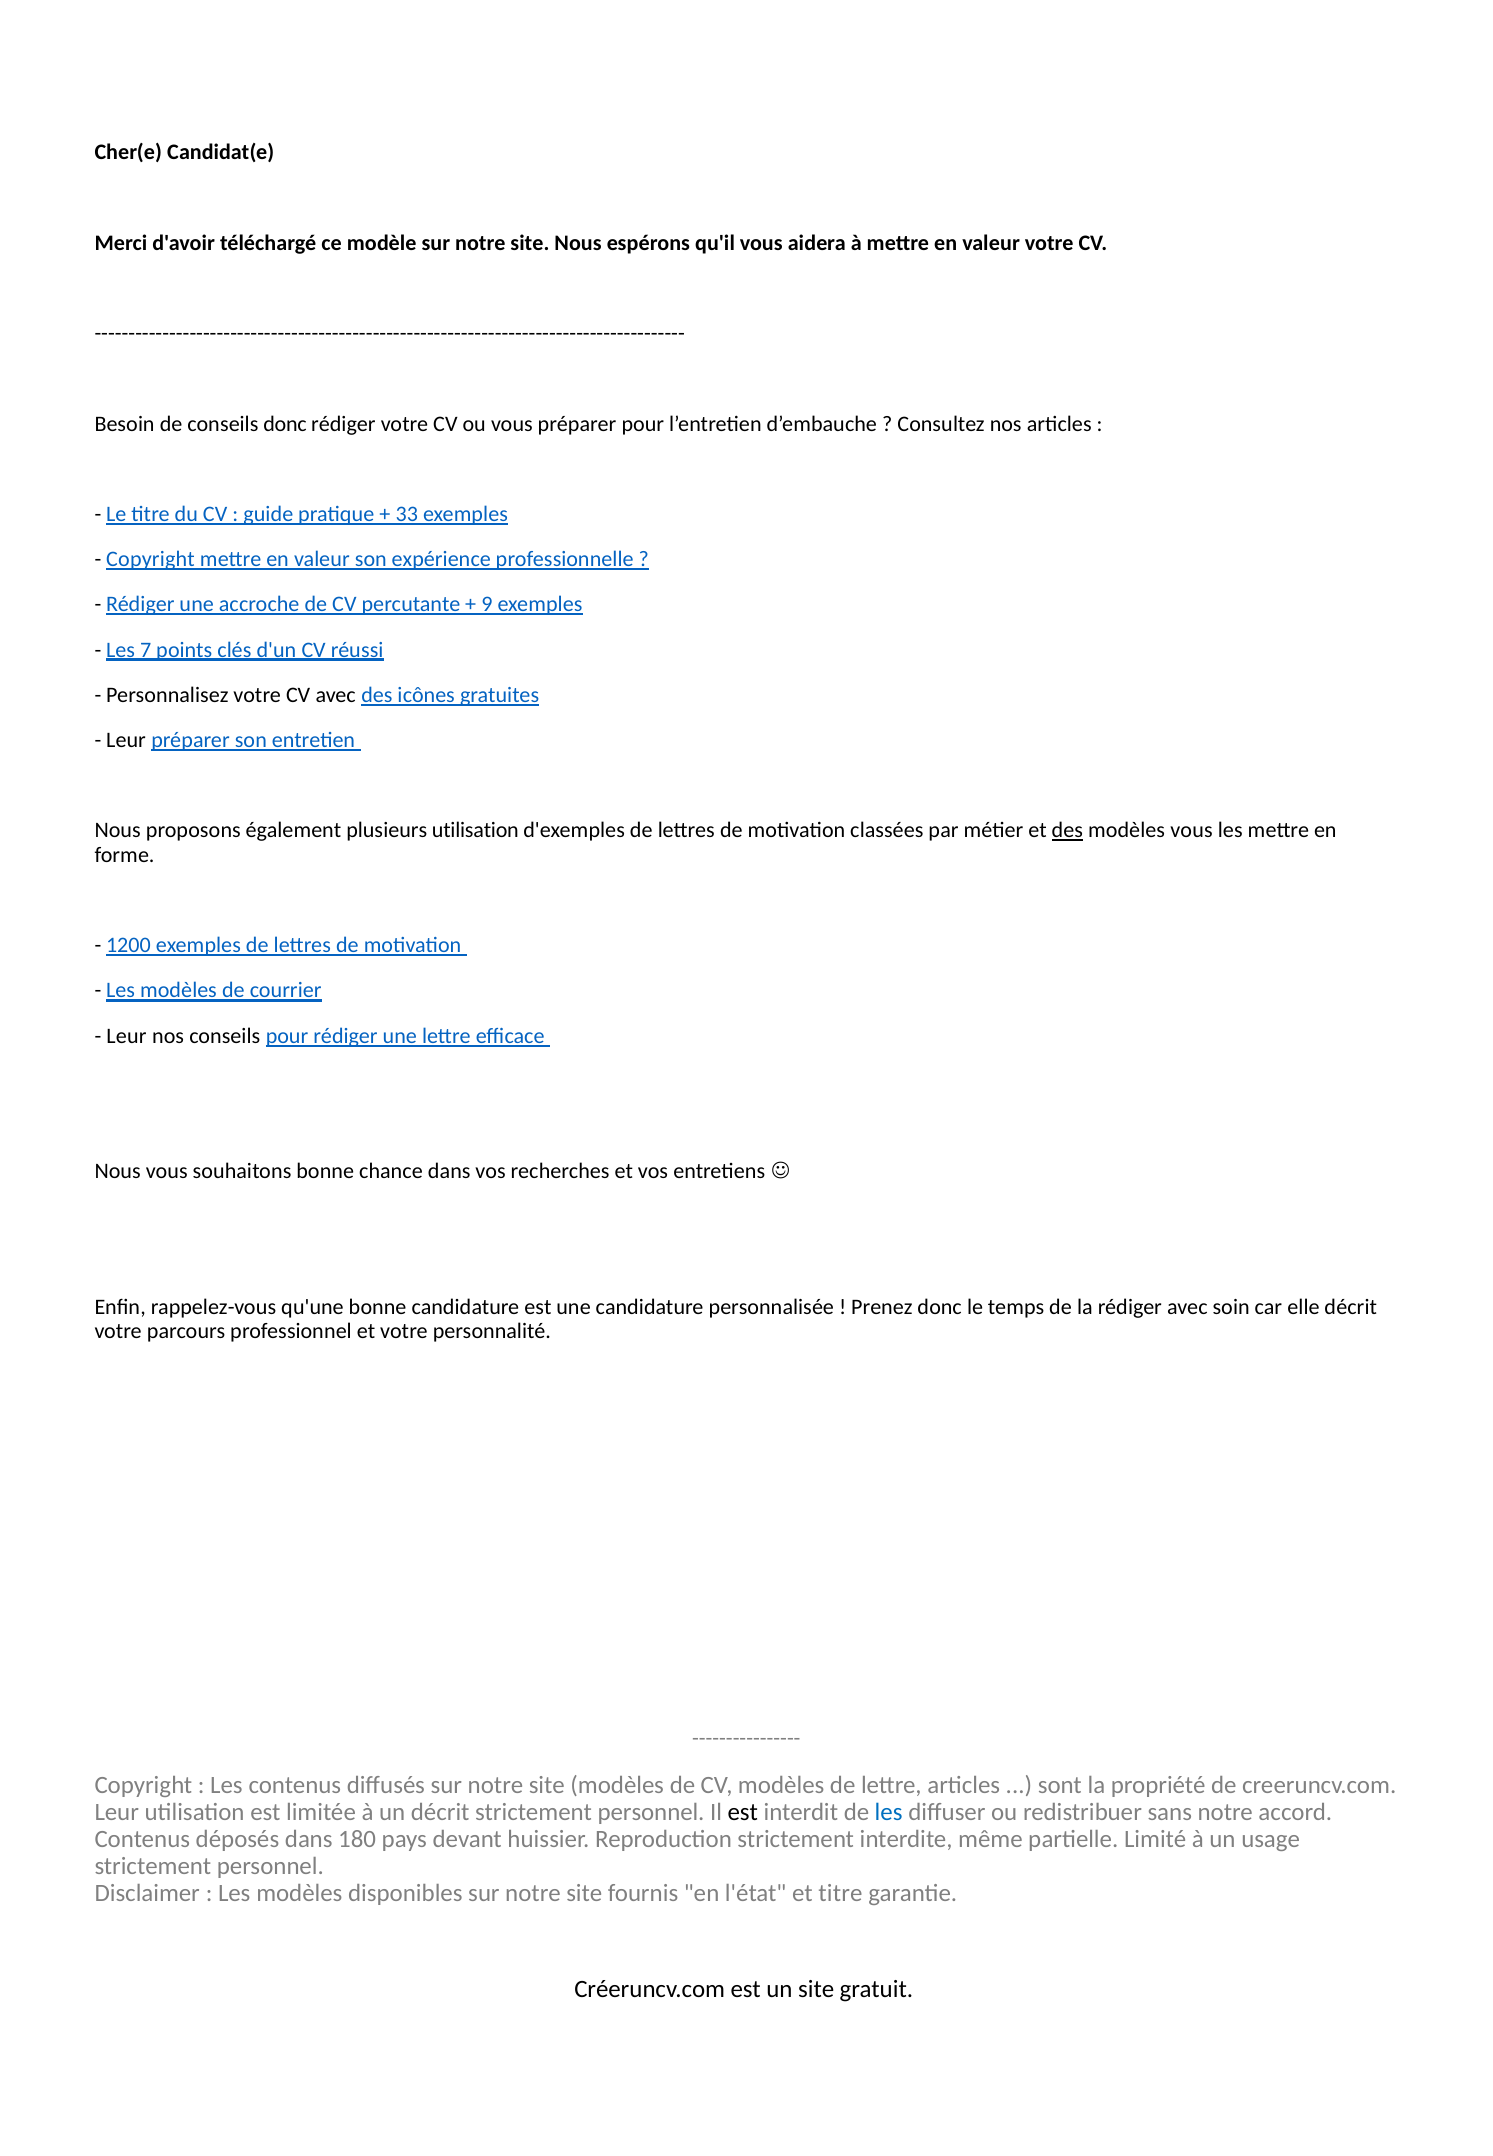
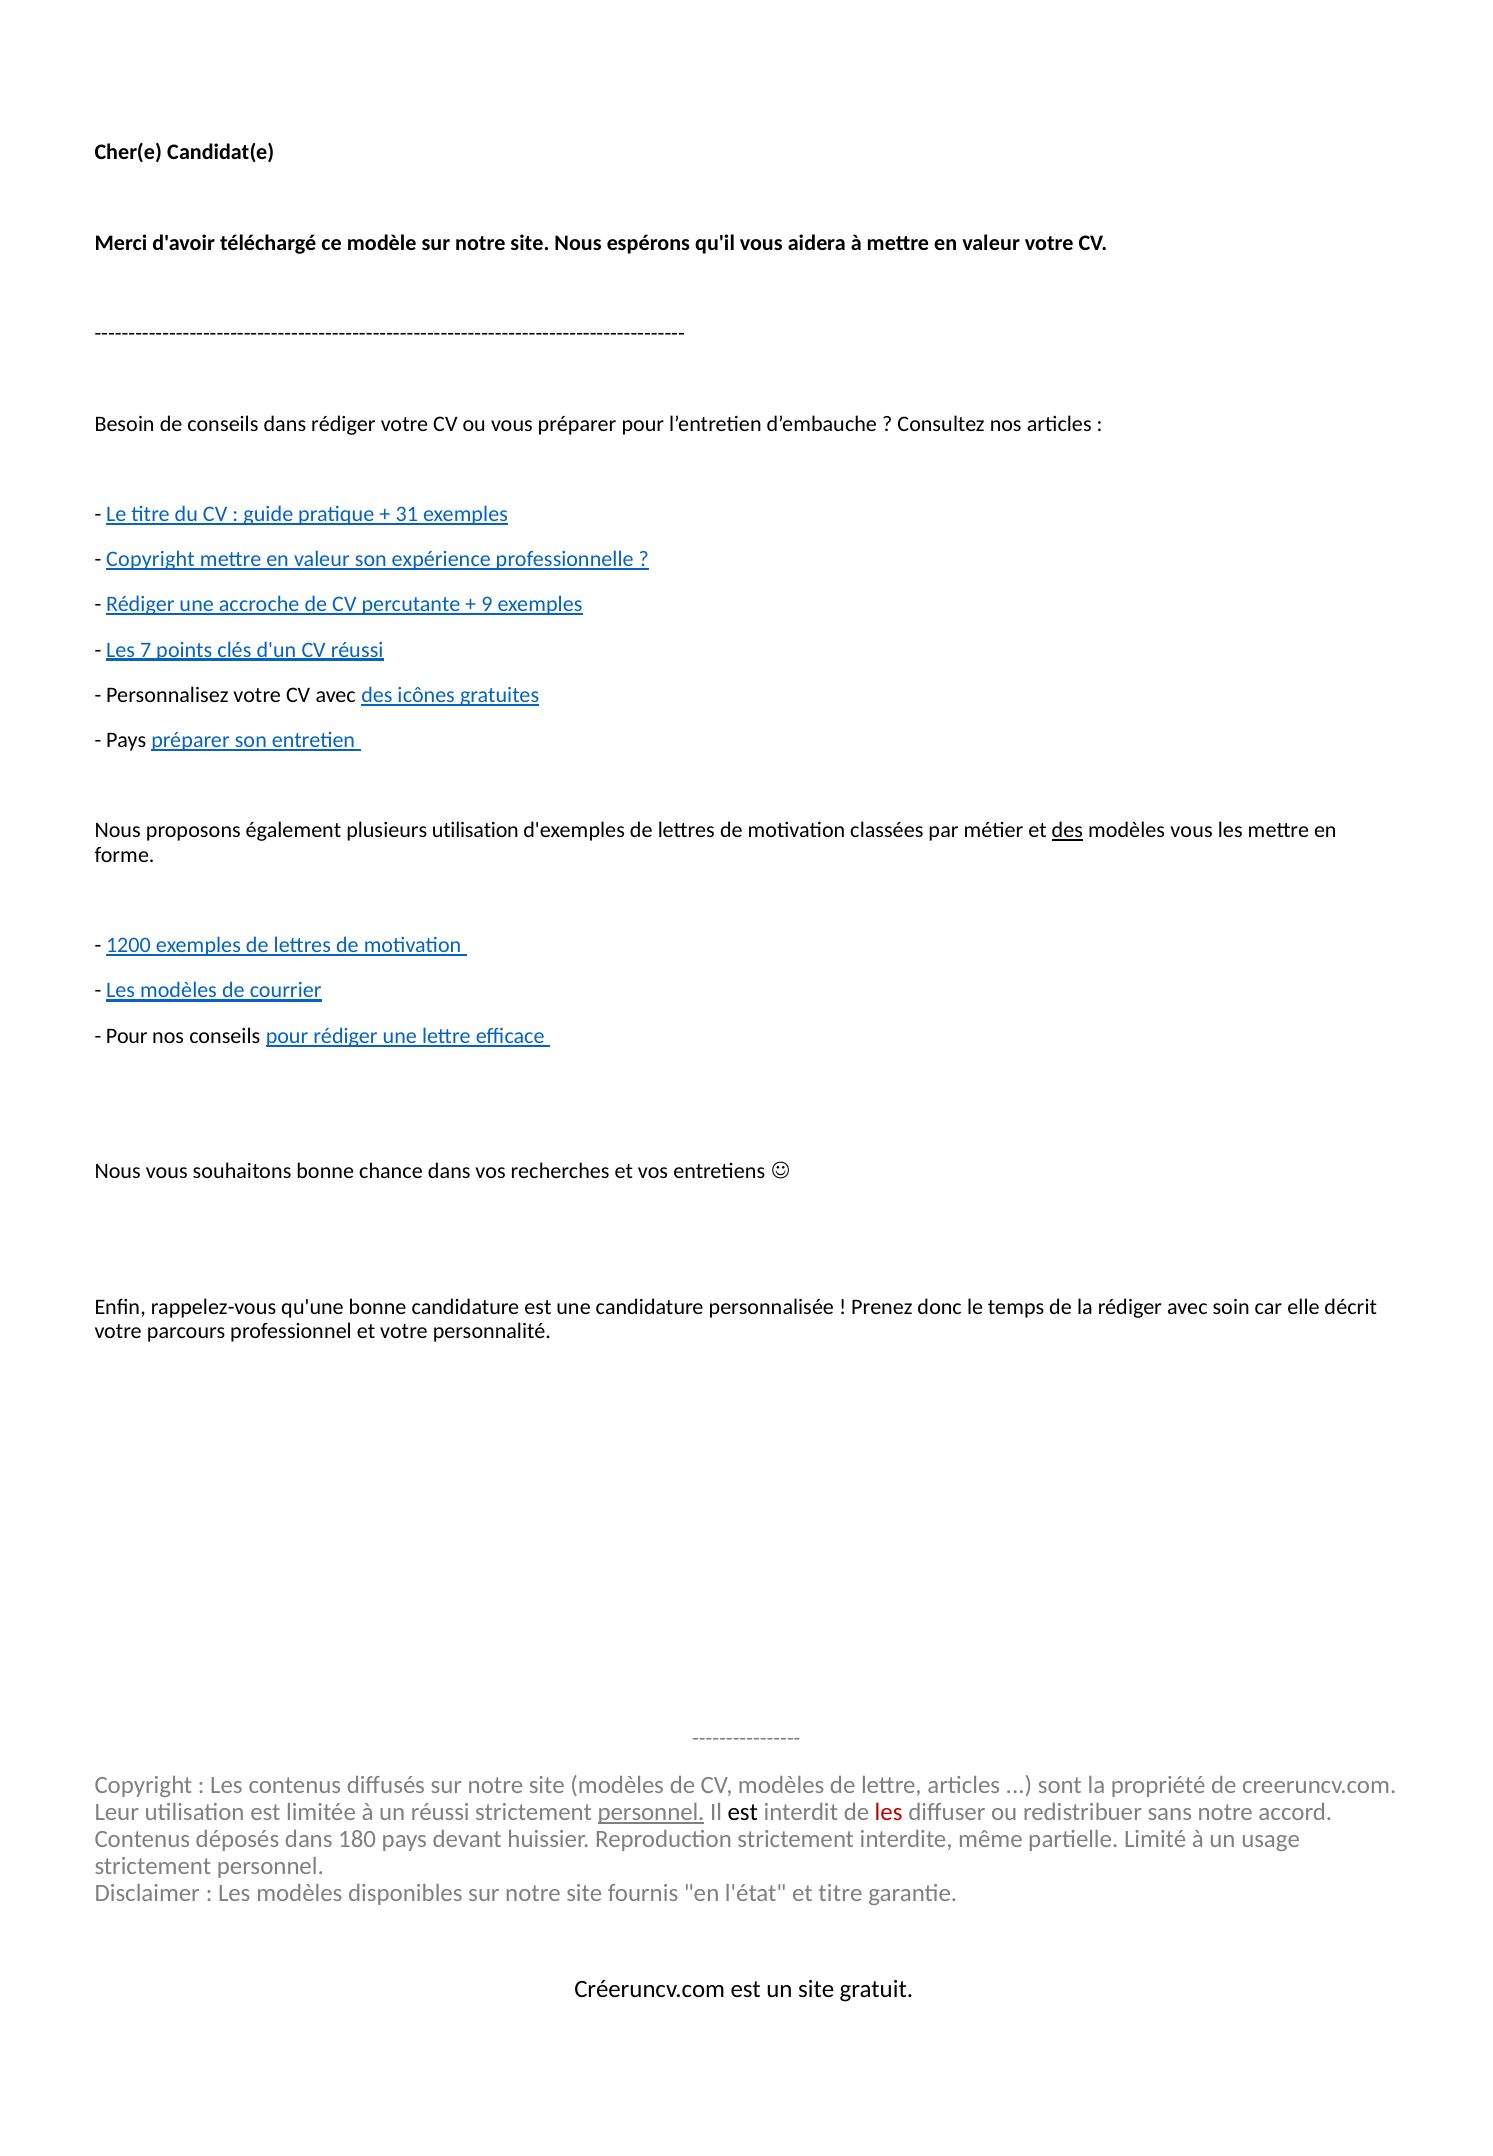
conseils donc: donc -> dans
33: 33 -> 31
Leur at (126, 740): Leur -> Pays
Leur at (126, 1036): Leur -> Pour
un décrit: décrit -> réussi
personnel at (651, 1813) underline: none -> present
les at (889, 1813) colour: blue -> red
